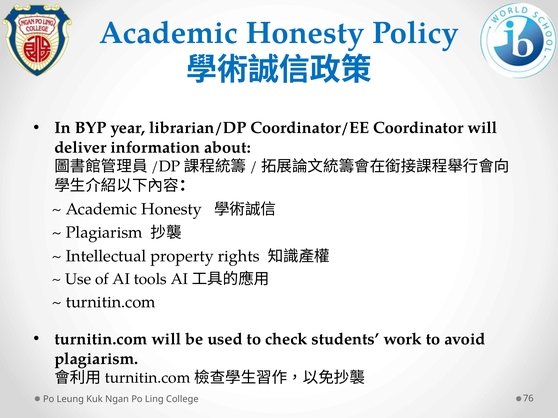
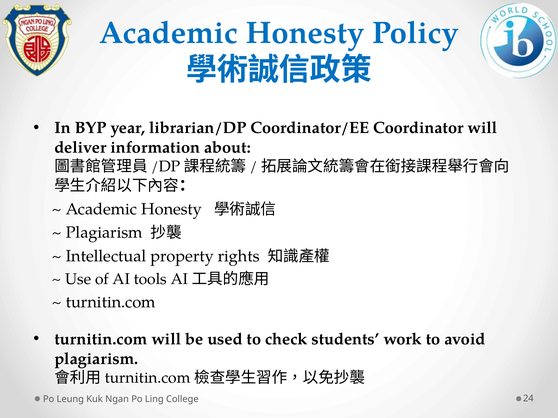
76: 76 -> 24
